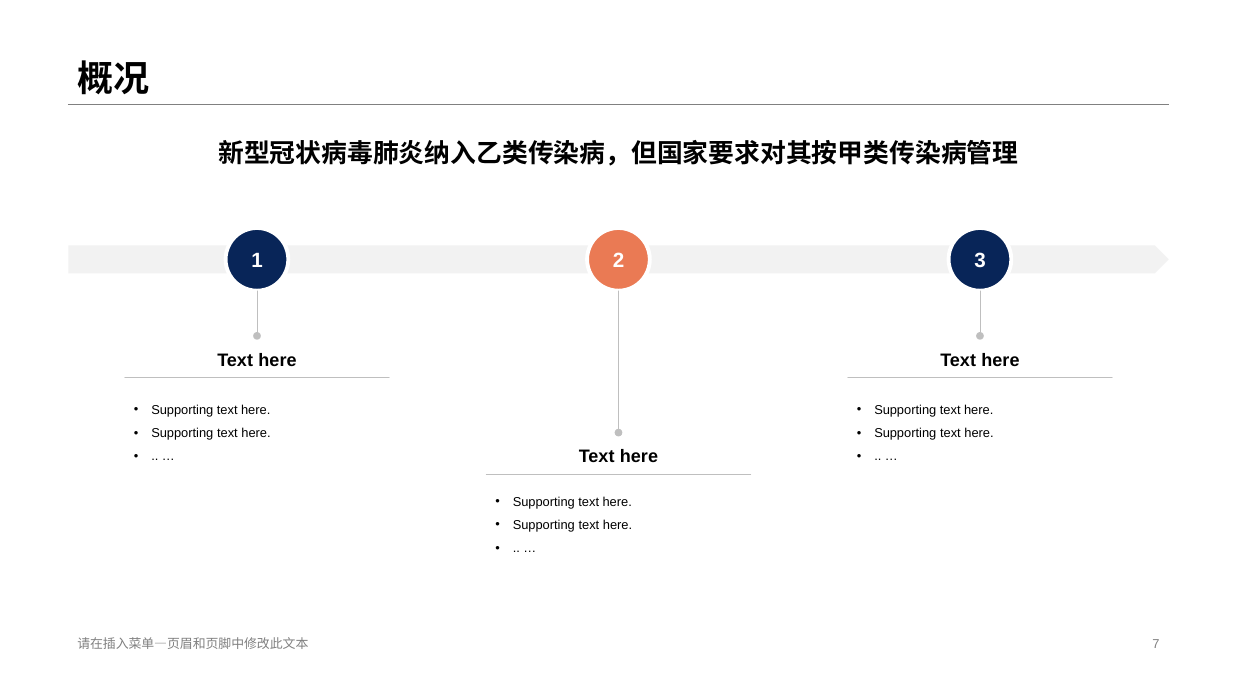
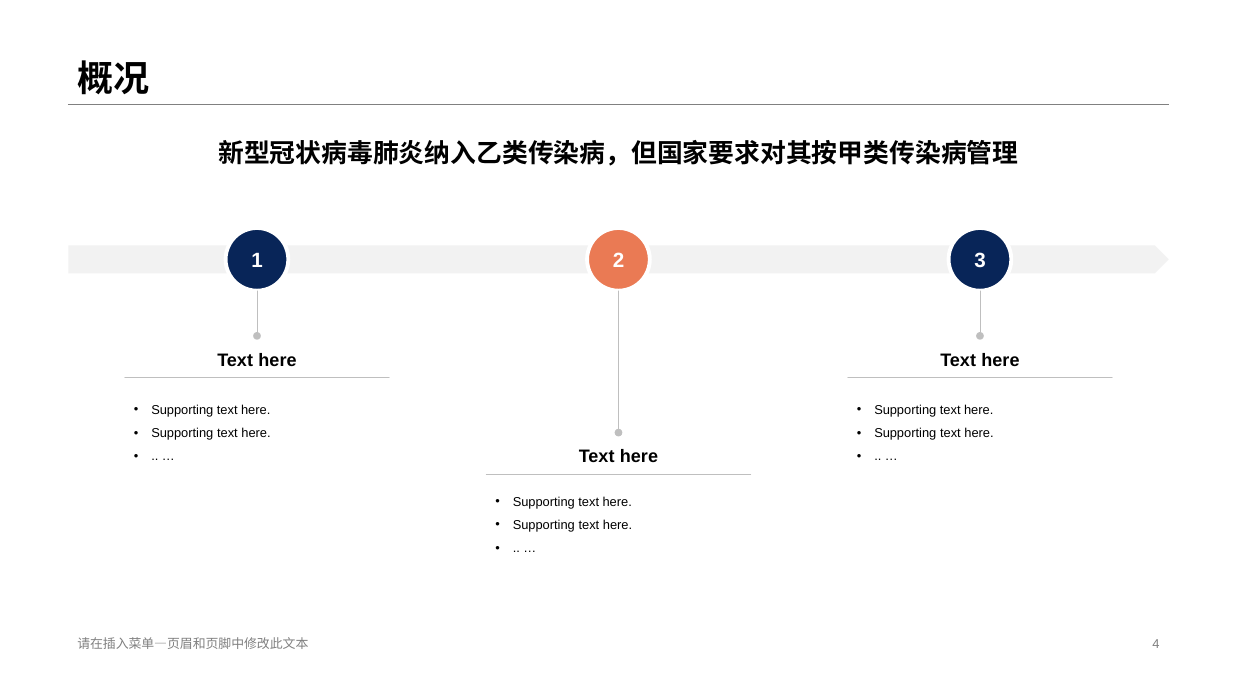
7: 7 -> 4
